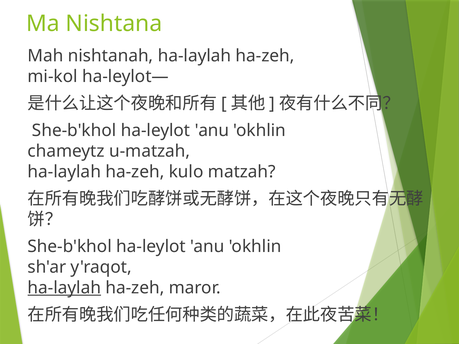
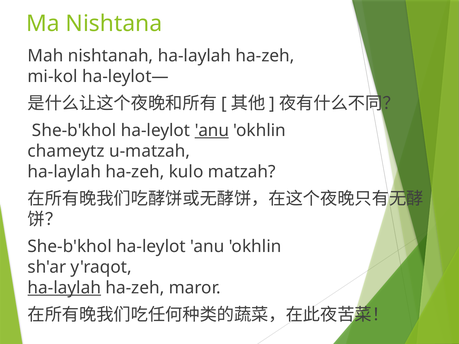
anu at (212, 131) underline: none -> present
